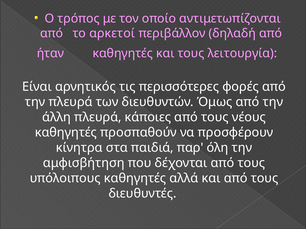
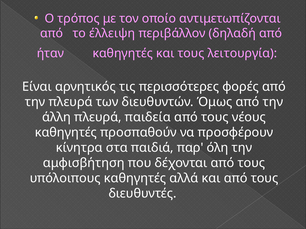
αρκετοί: αρκετοί -> έλλειψη
κάποιες: κάποιες -> παιδεία
